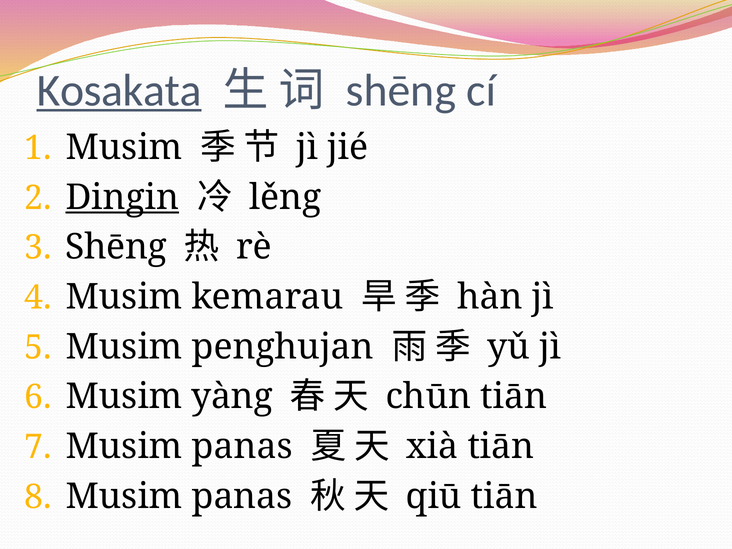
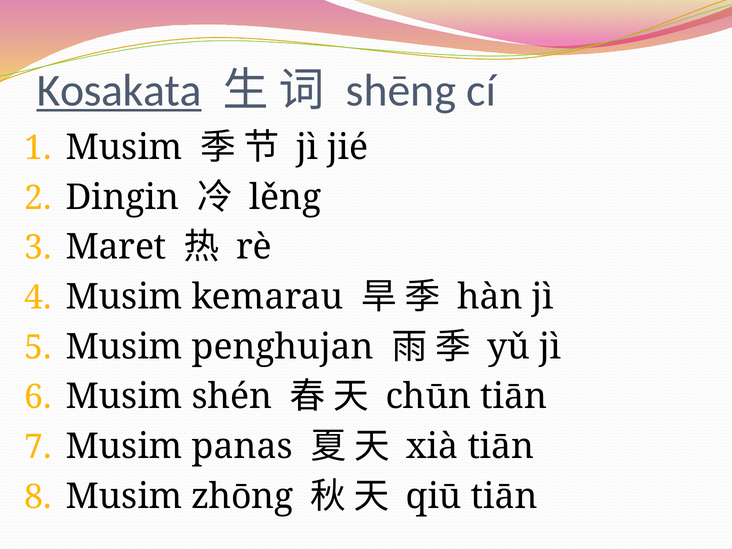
Dingin underline: present -> none
Shēng at (116, 247): Shēng -> Maret
yàng: yàng -> shén
panas at (242, 496): panas -> zhōng
